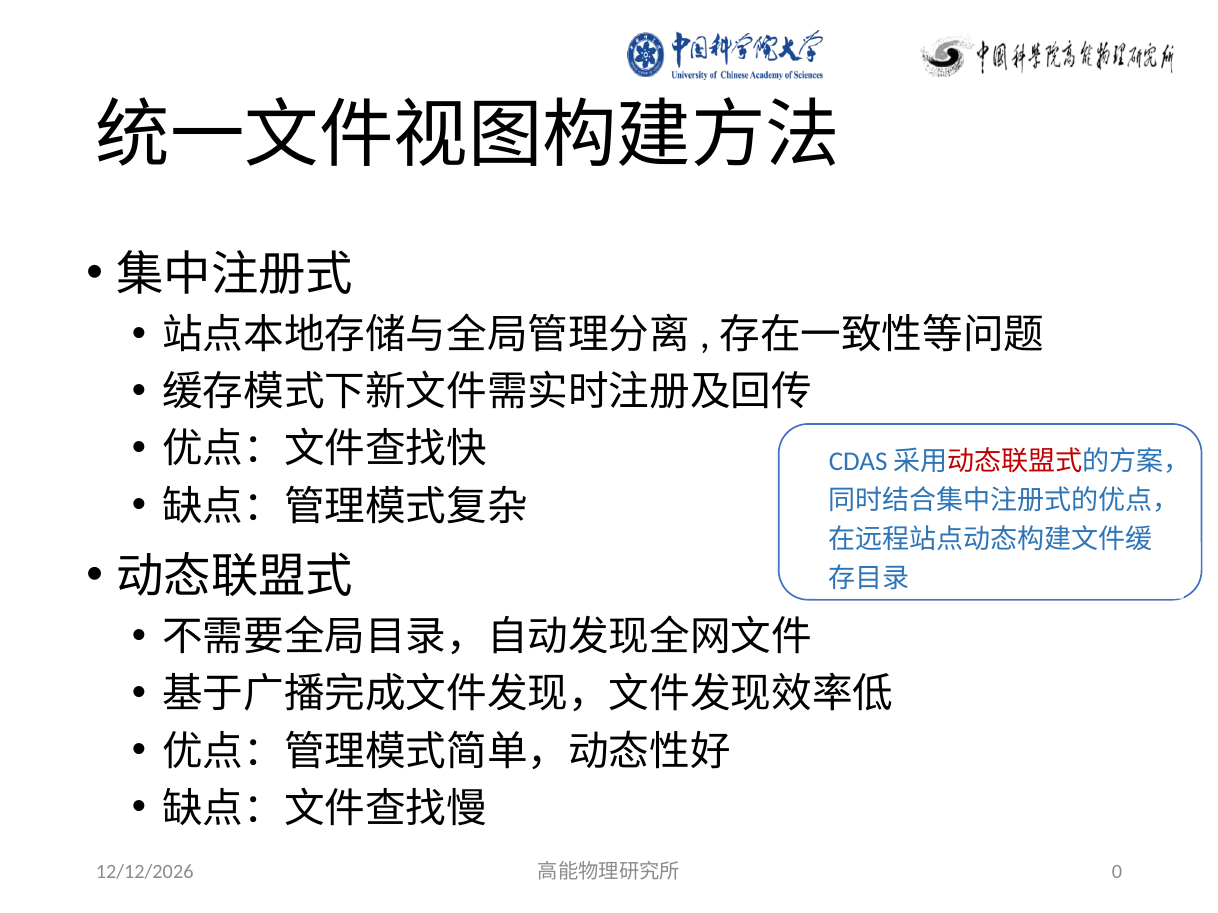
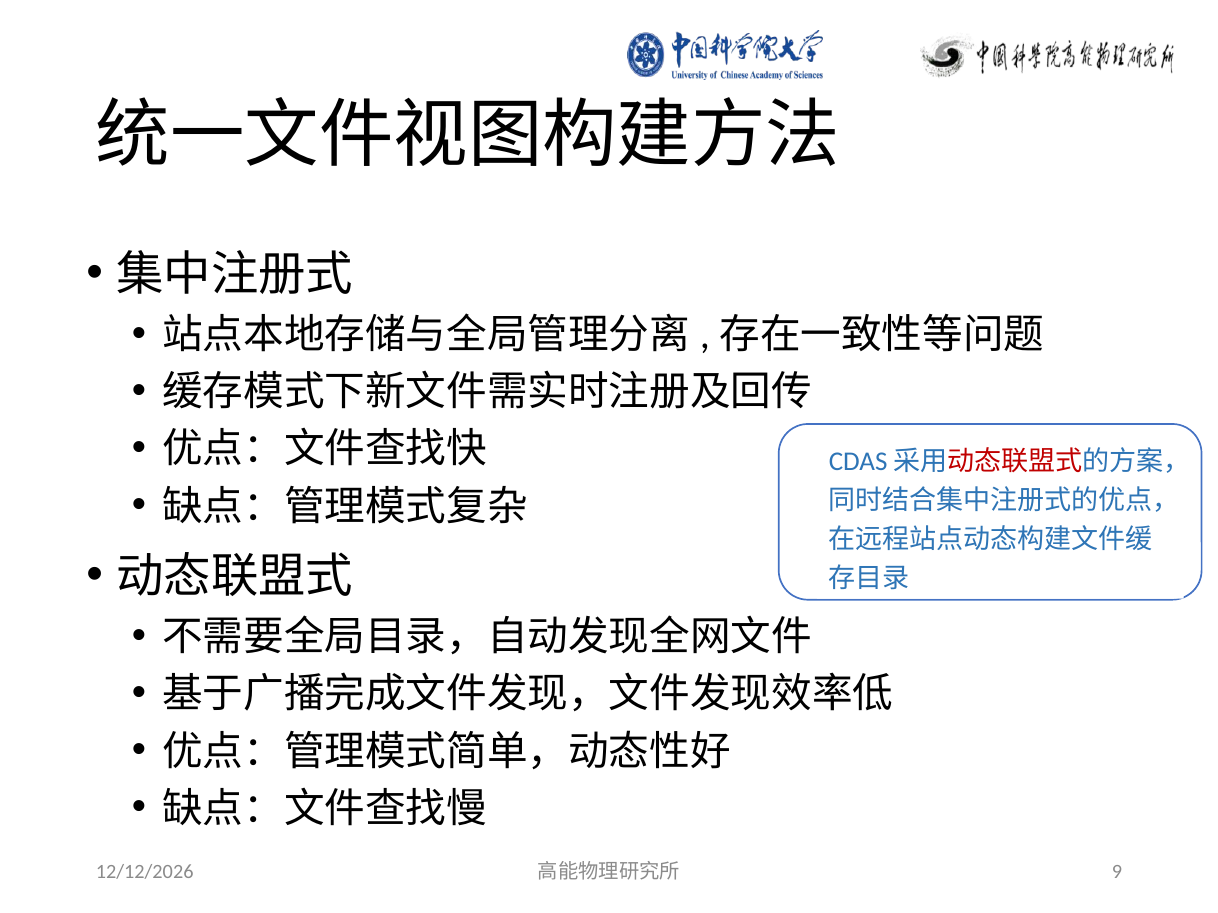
0: 0 -> 9
